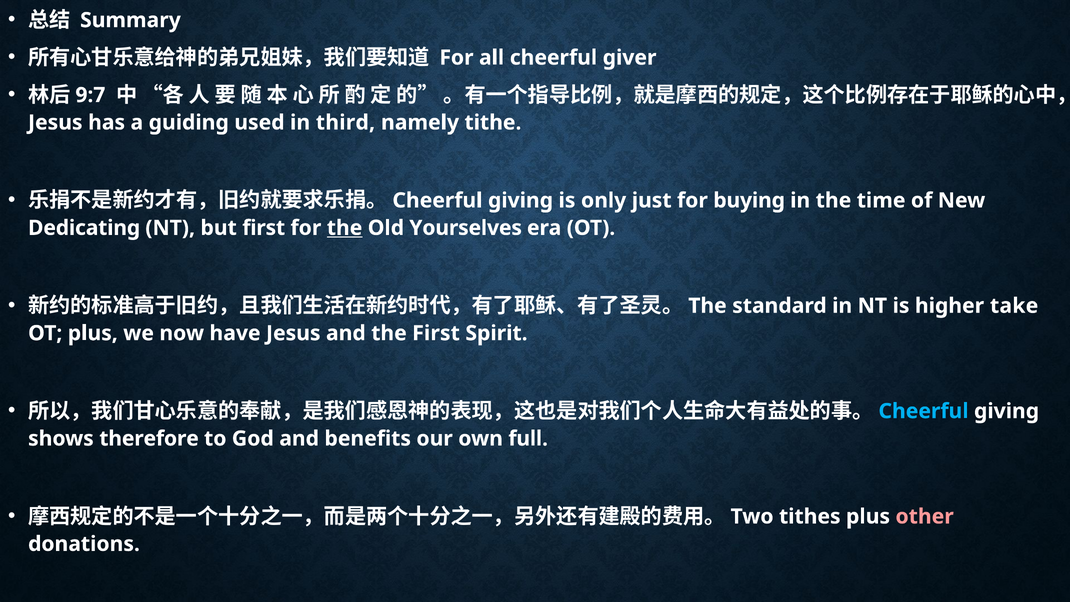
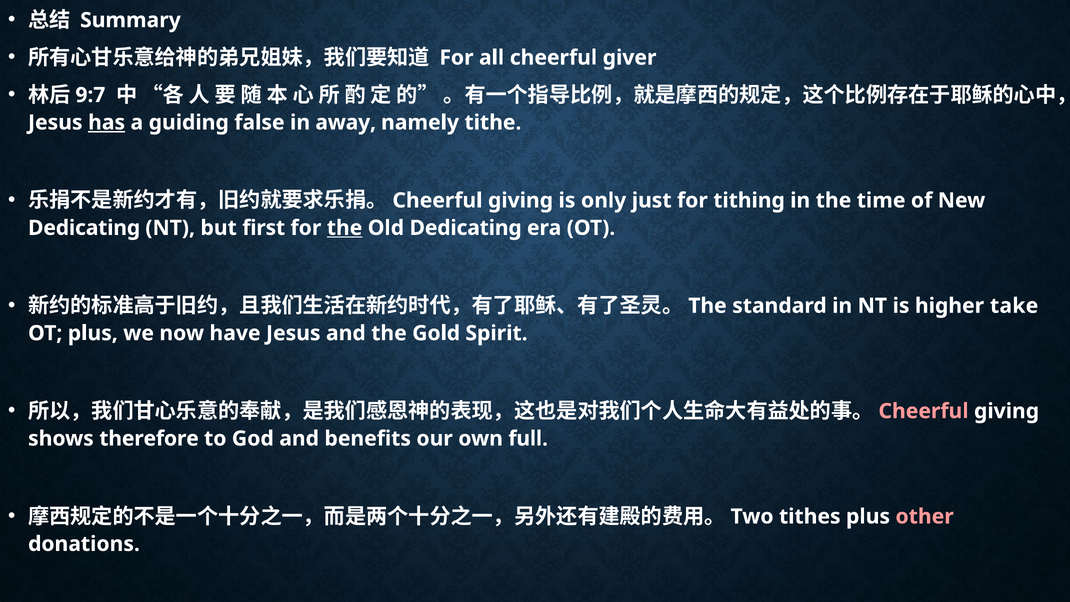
has underline: none -> present
used: used -> false
third: third -> away
buying: buying -> tithing
Old Yourselves: Yourselves -> Dedicating
the First: First -> Gold
Cheerful at (924, 411) colour: light blue -> pink
